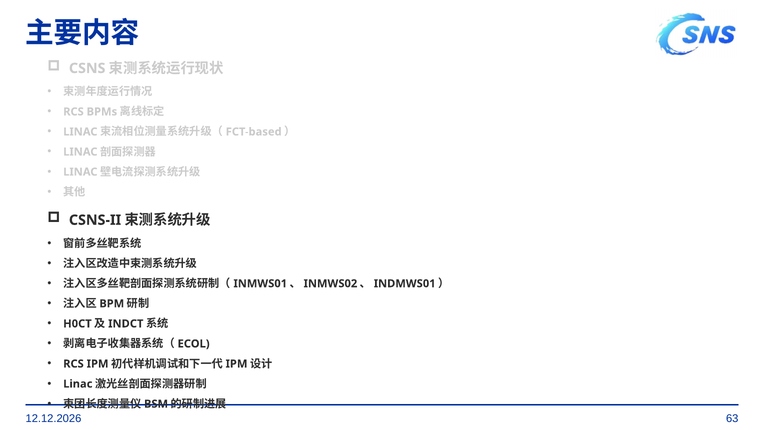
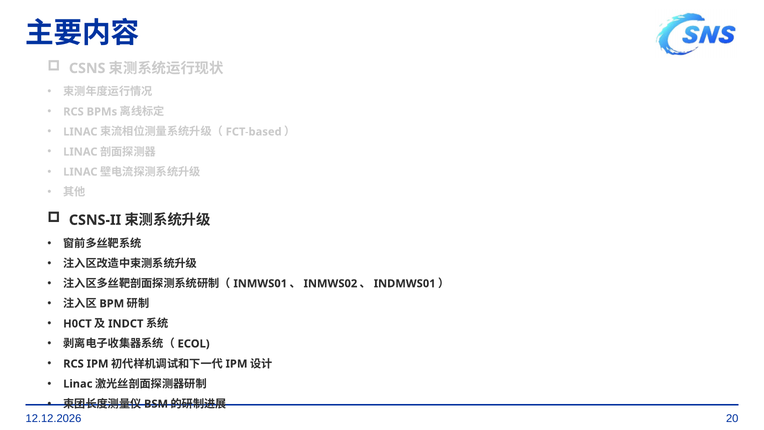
63: 63 -> 20
